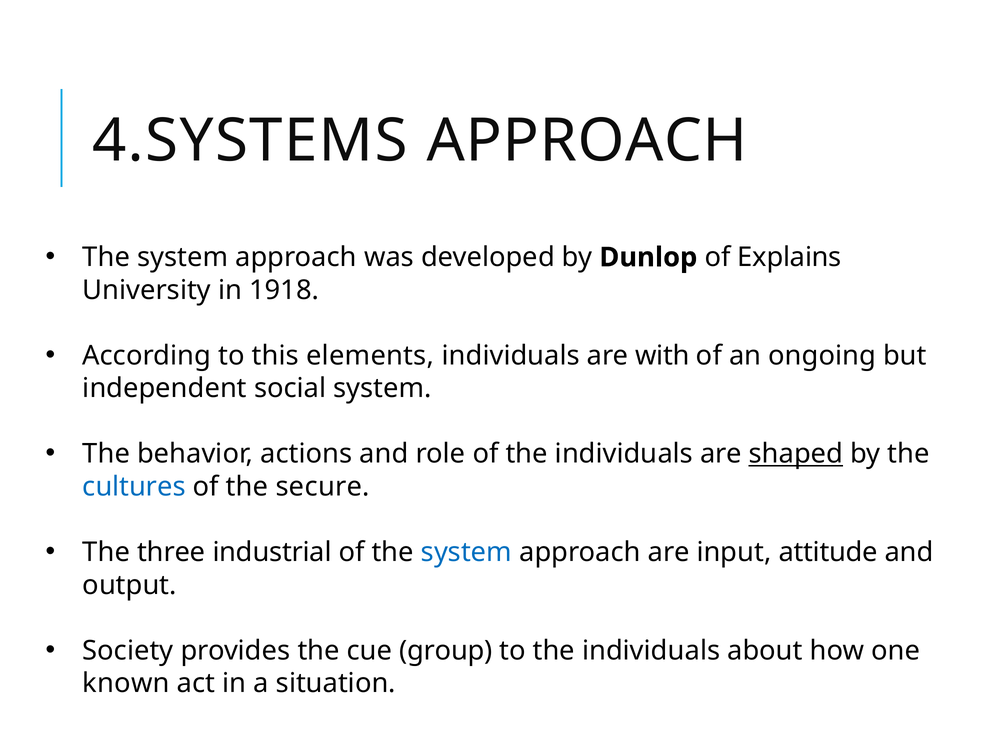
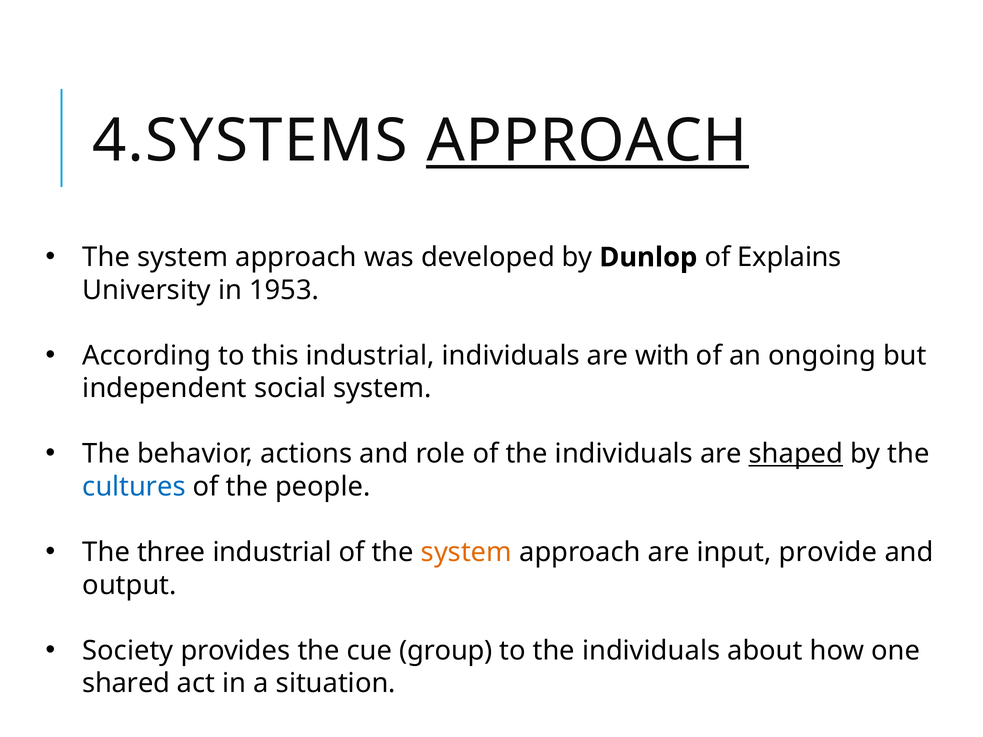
APPROACH at (587, 141) underline: none -> present
1918: 1918 -> 1953
this elements: elements -> industrial
secure: secure -> people
system at (466, 552) colour: blue -> orange
attitude: attitude -> provide
known: known -> shared
